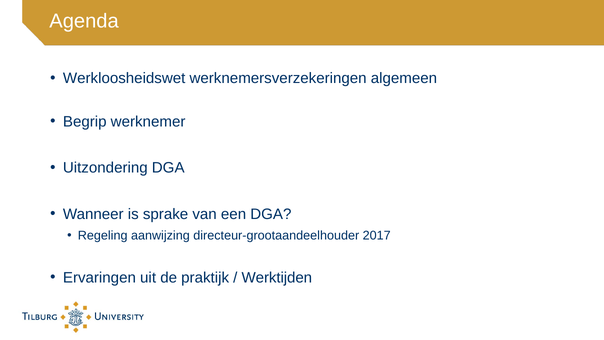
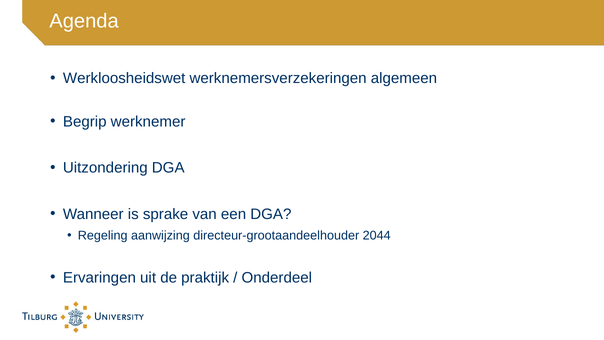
2017: 2017 -> 2044
Werktijden: Werktijden -> Onderdeel
